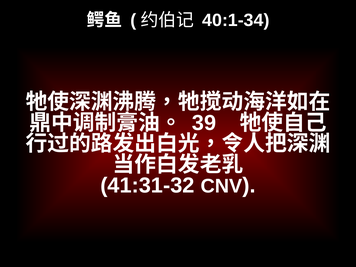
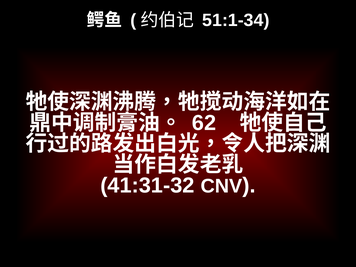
40:1-34: 40:1-34 -> 51:1-34
39: 39 -> 62
